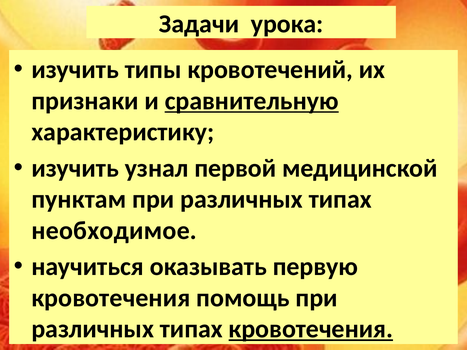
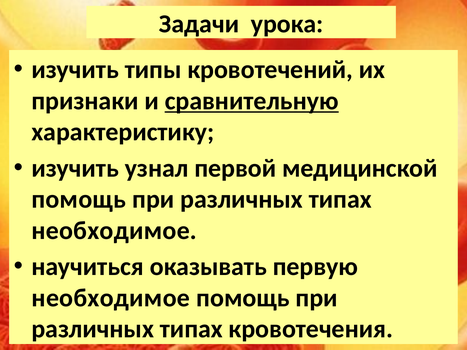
пунктам at (79, 200): пунктам -> помощь
кровотечения at (111, 298): кровотечения -> необходимое
кровотечения at (311, 329) underline: present -> none
